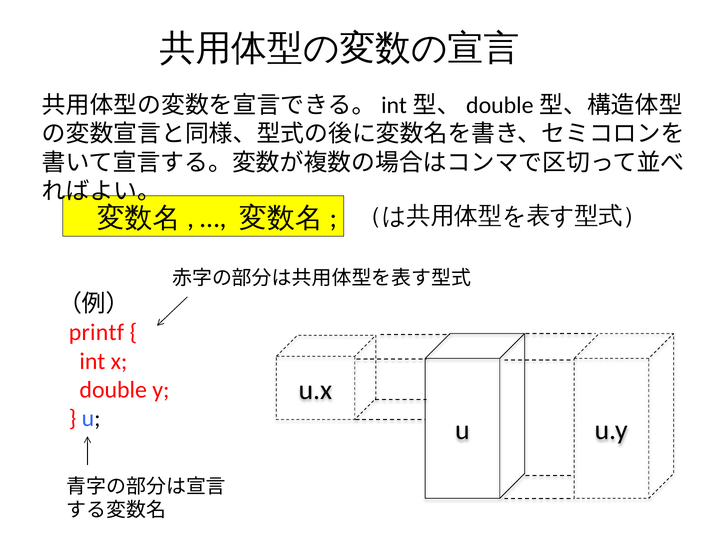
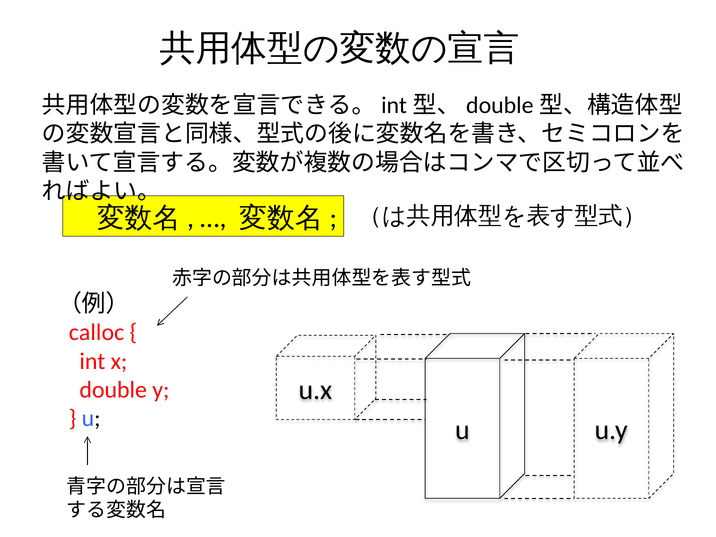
printf: printf -> calloc
